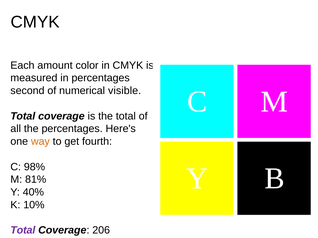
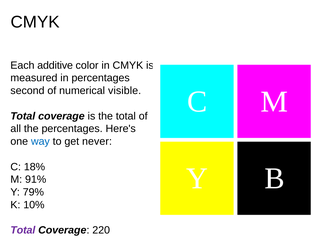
amount: amount -> additive
way colour: orange -> blue
fourth: fourth -> never
98%: 98% -> 18%
81%: 81% -> 91%
40%: 40% -> 79%
206: 206 -> 220
